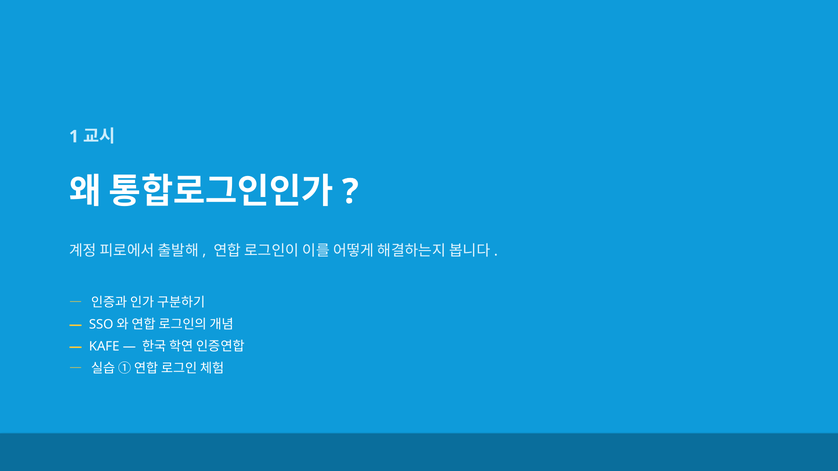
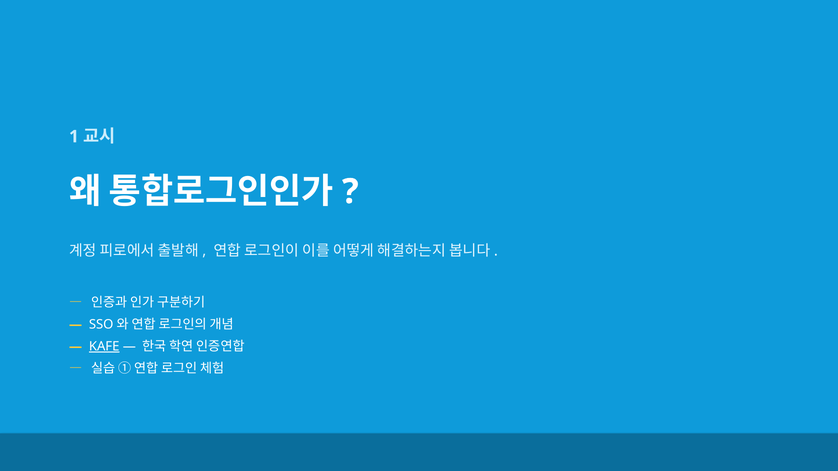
KAFE underline: none -> present
